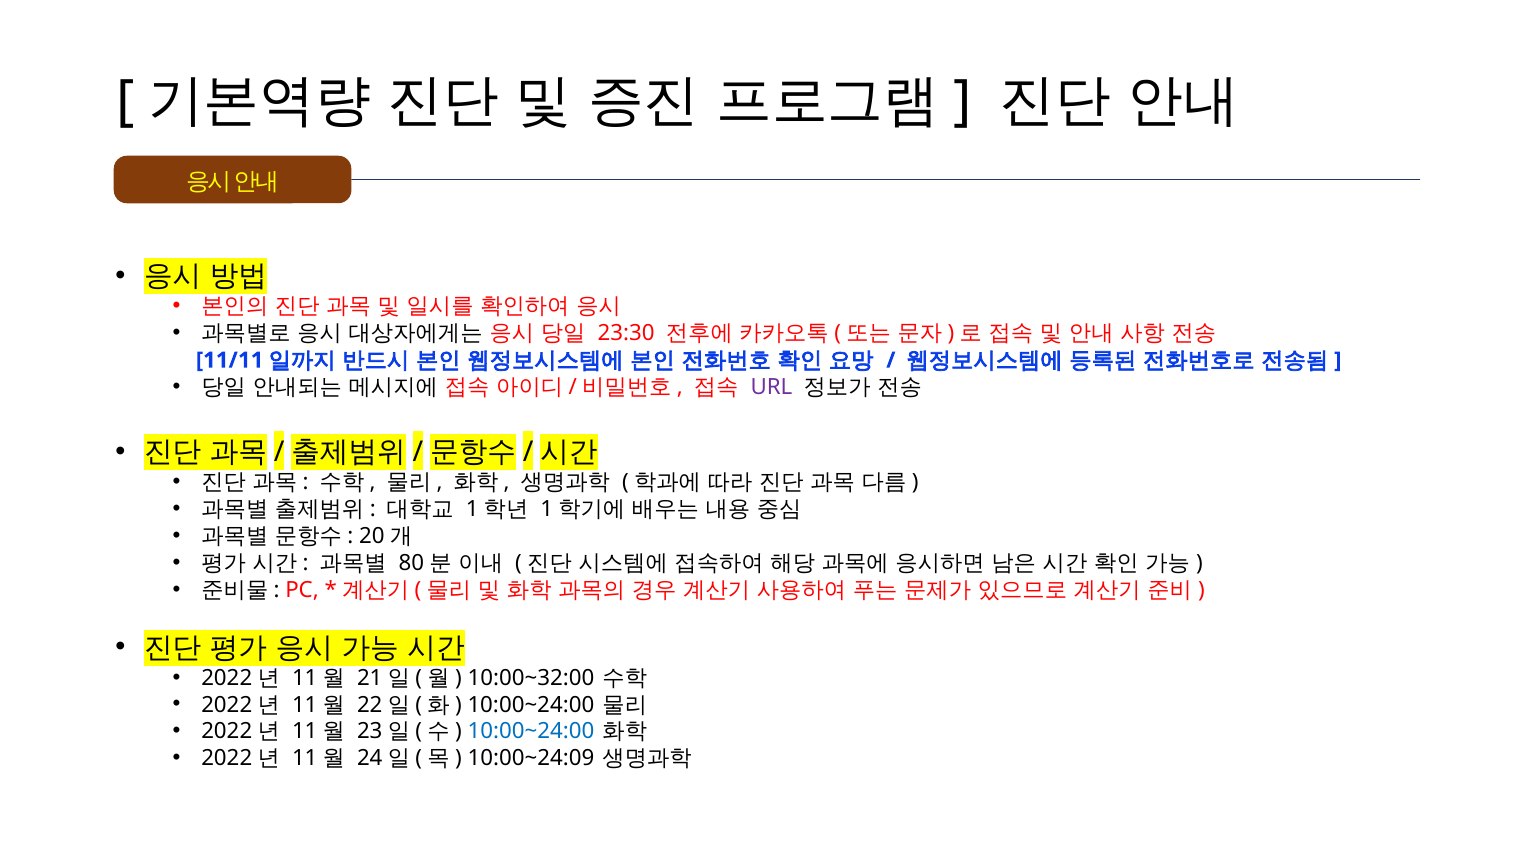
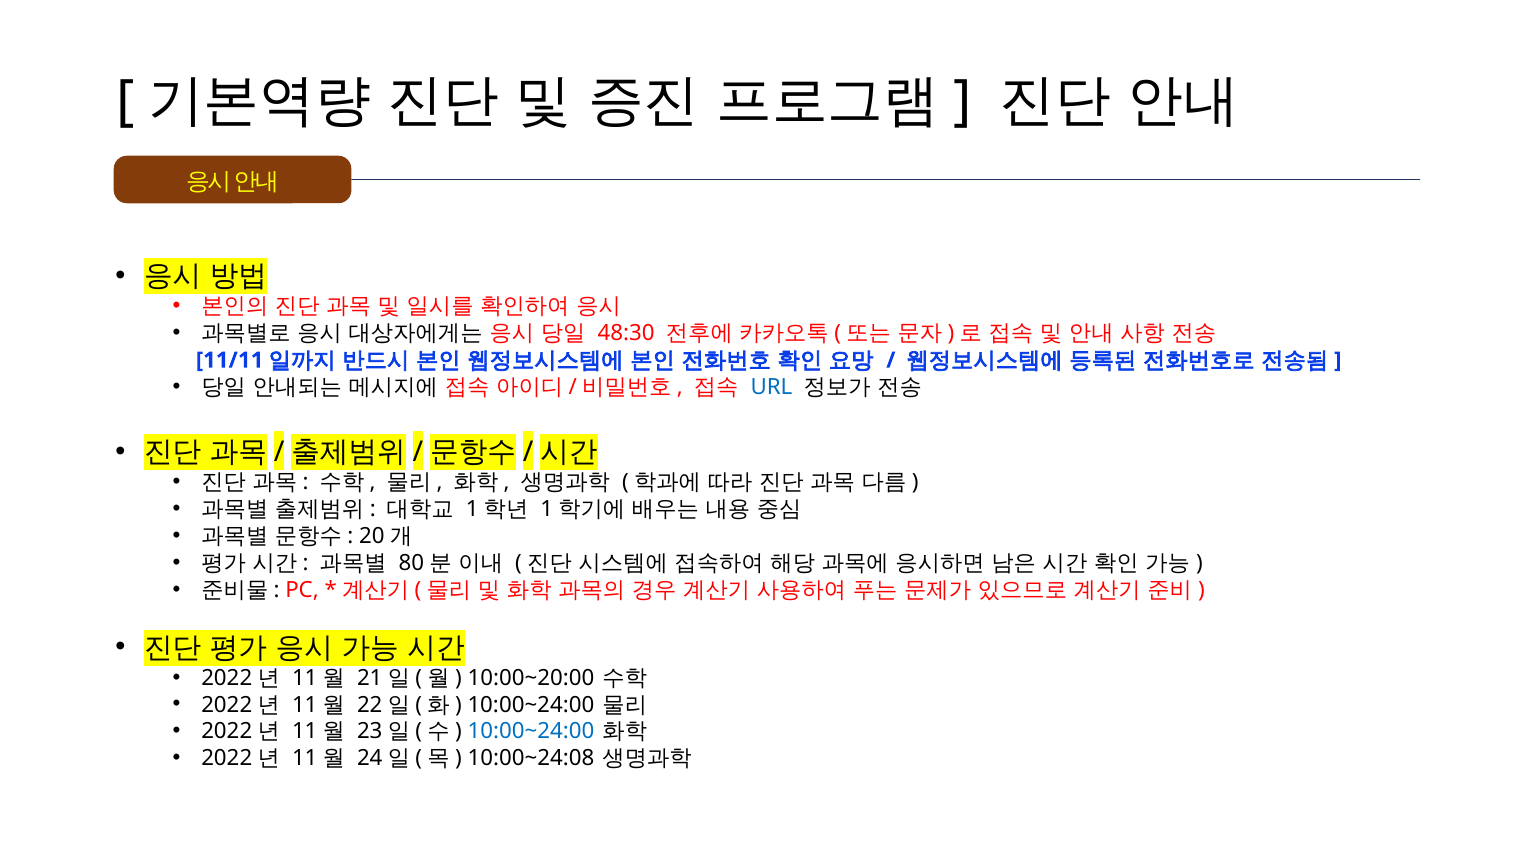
23:30: 23:30 -> 48:30
URL colour: purple -> blue
10:00~32:00: 10:00~32:00 -> 10:00~20:00
10:00~24:09: 10:00~24:09 -> 10:00~24:08
